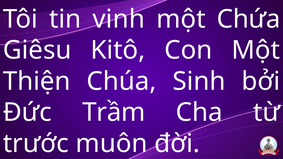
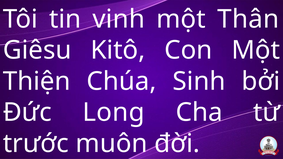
Chứa: Chứa -> Thân
Trầm: Trầm -> Long
